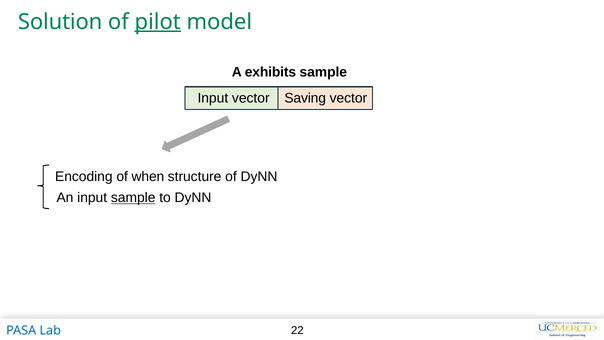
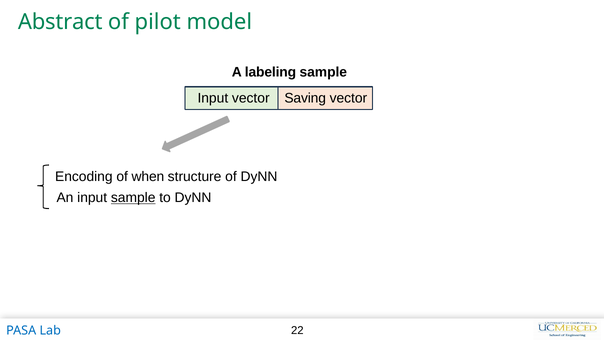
Solution: Solution -> Abstract
pilot underline: present -> none
exhibits: exhibits -> labeling
